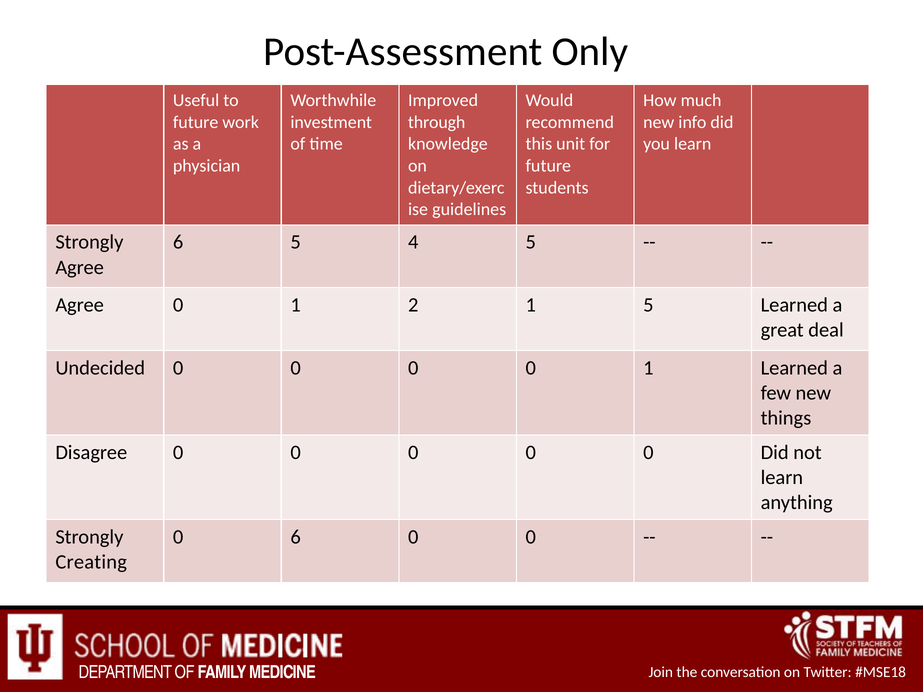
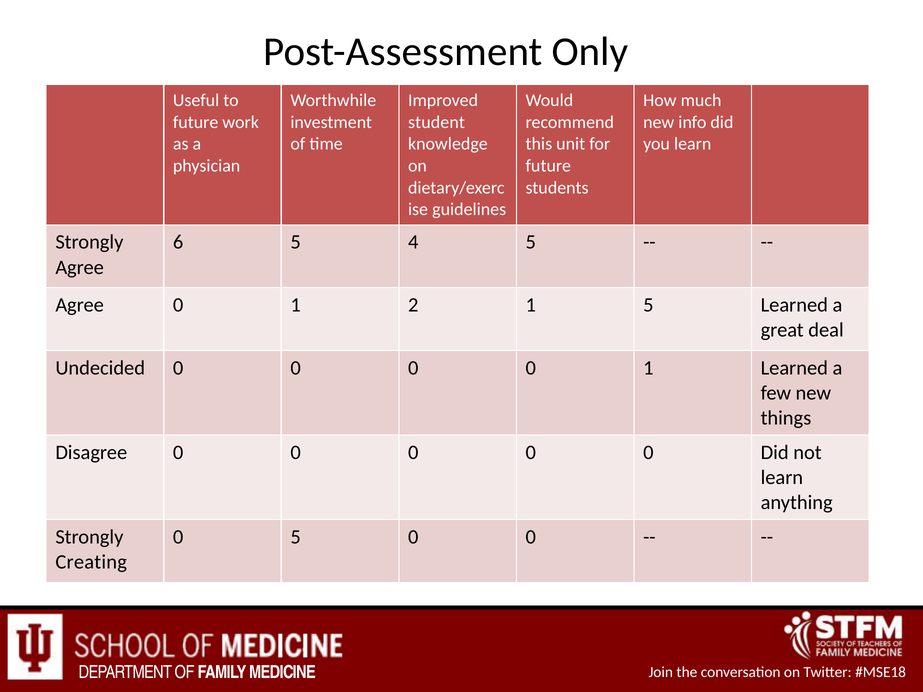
through: through -> student
0 6: 6 -> 5
